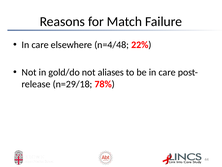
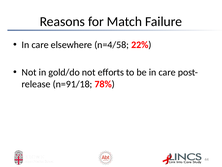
n=4/48: n=4/48 -> n=4/58
aliases: aliases -> efforts
n=29/18: n=29/18 -> n=91/18
